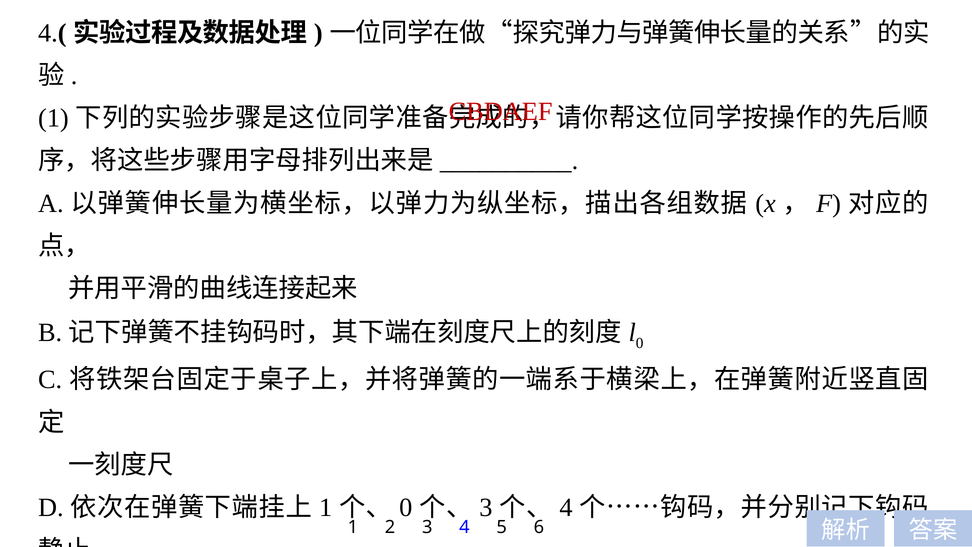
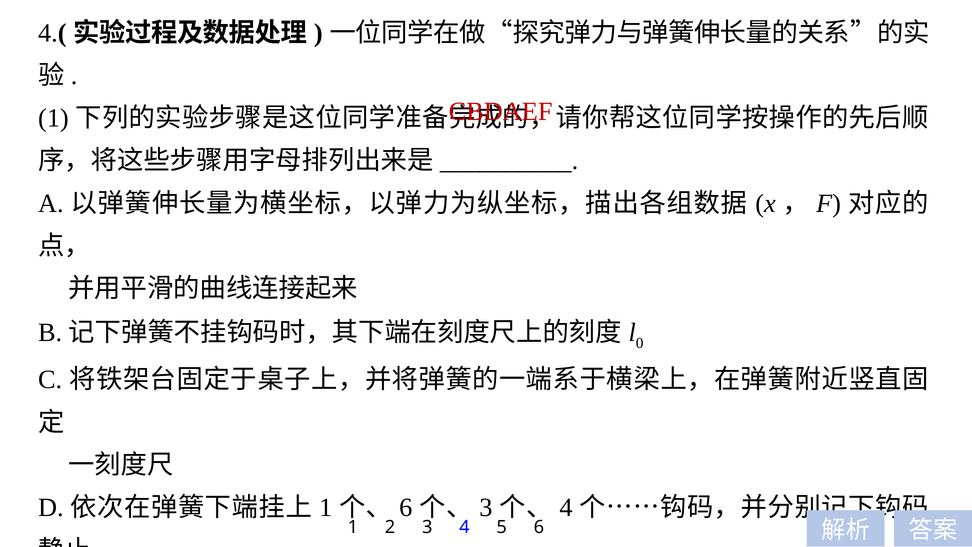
0 at (406, 508): 0 -> 6
